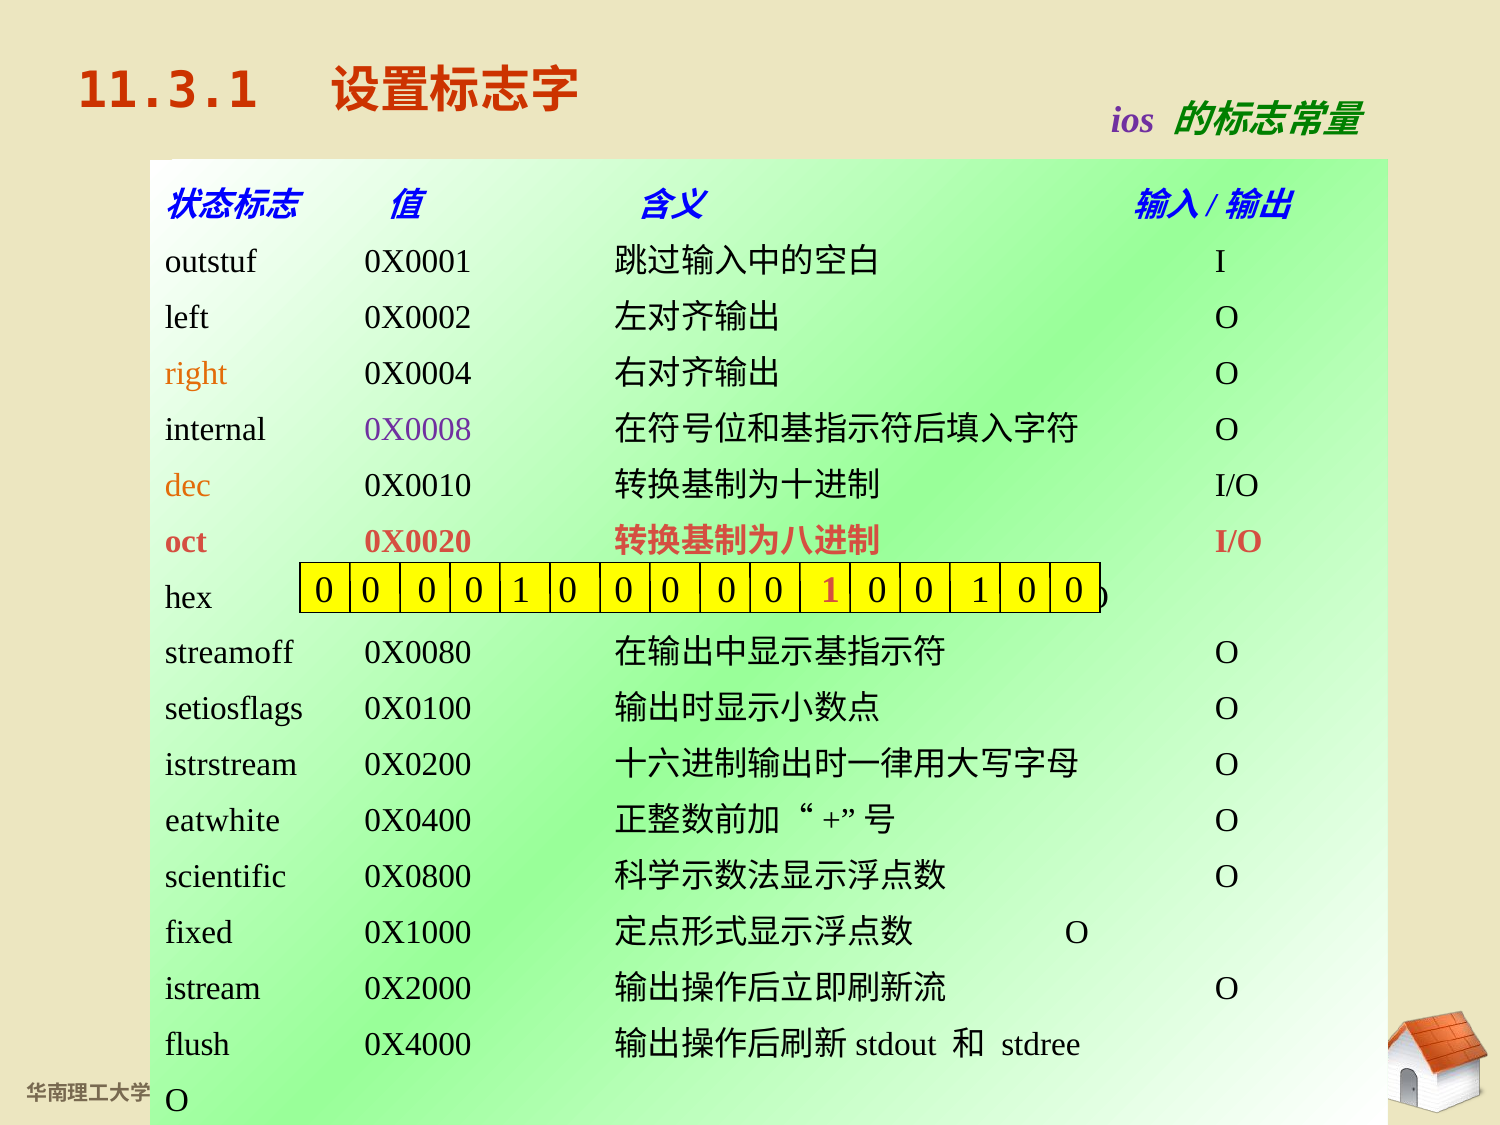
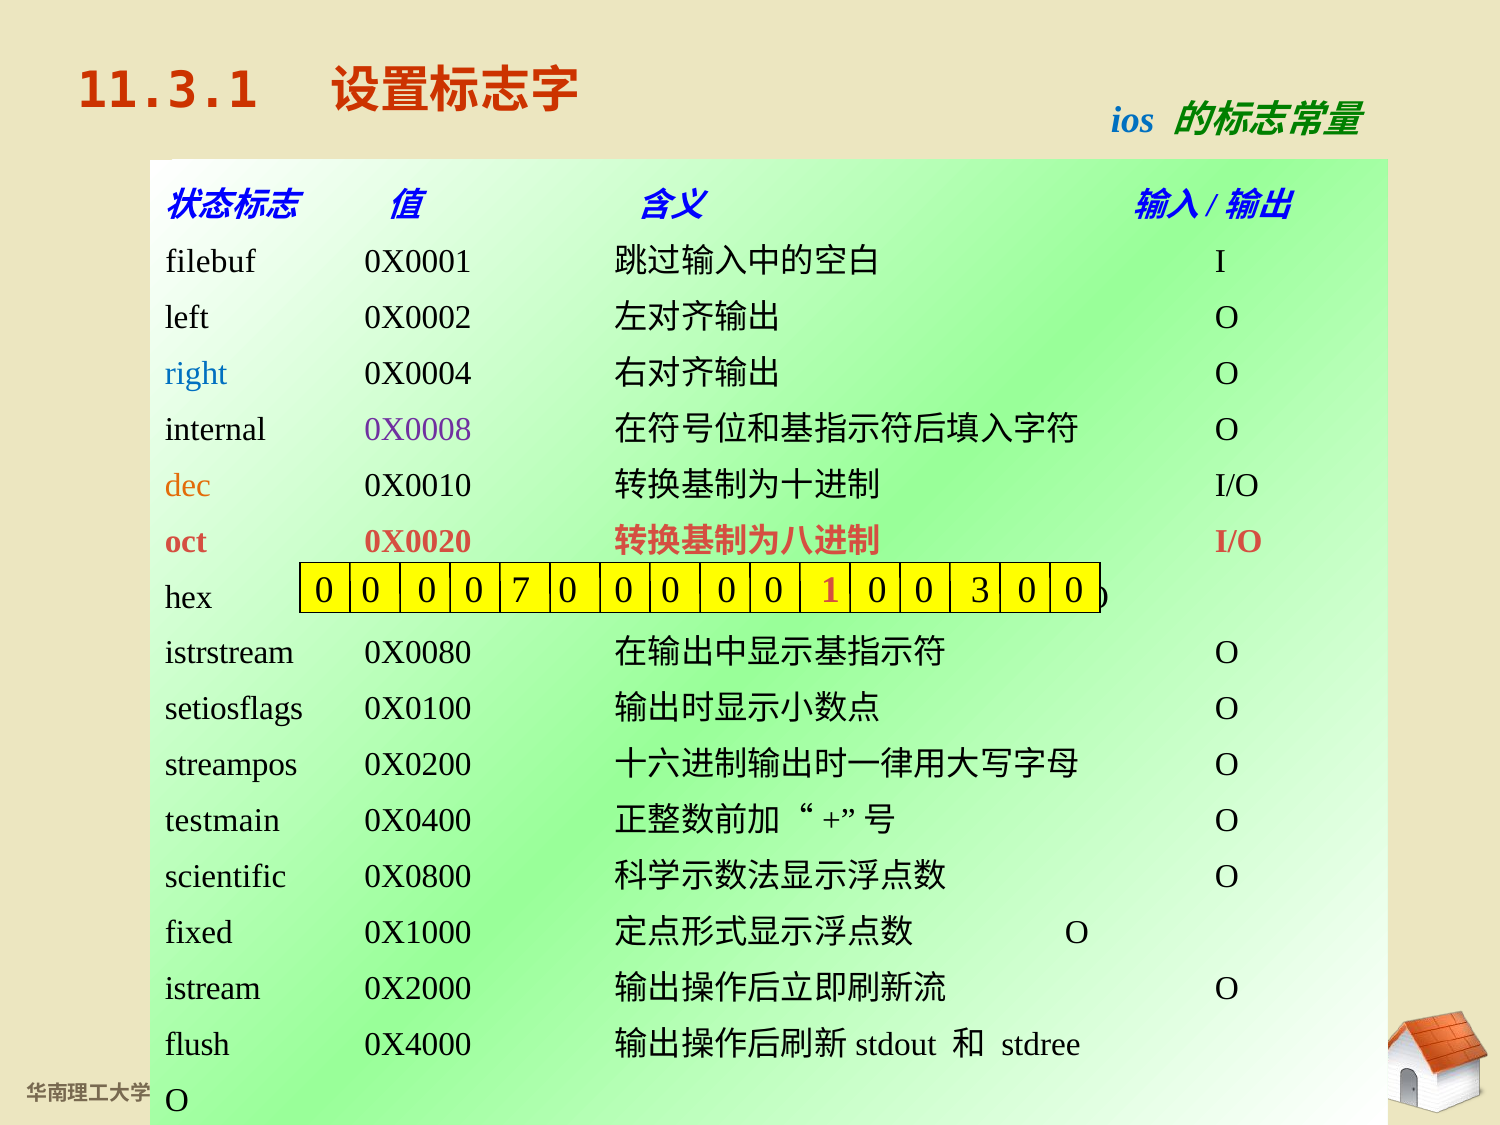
ios colour: purple -> blue
outstuf: outstuf -> filebuf
right colour: orange -> blue
1 at (521, 590): 1 -> 7
1 at (980, 590): 1 -> 3
streamoff: streamoff -> istrstream
istrstream: istrstream -> streampos
eatwhite: eatwhite -> testmain
